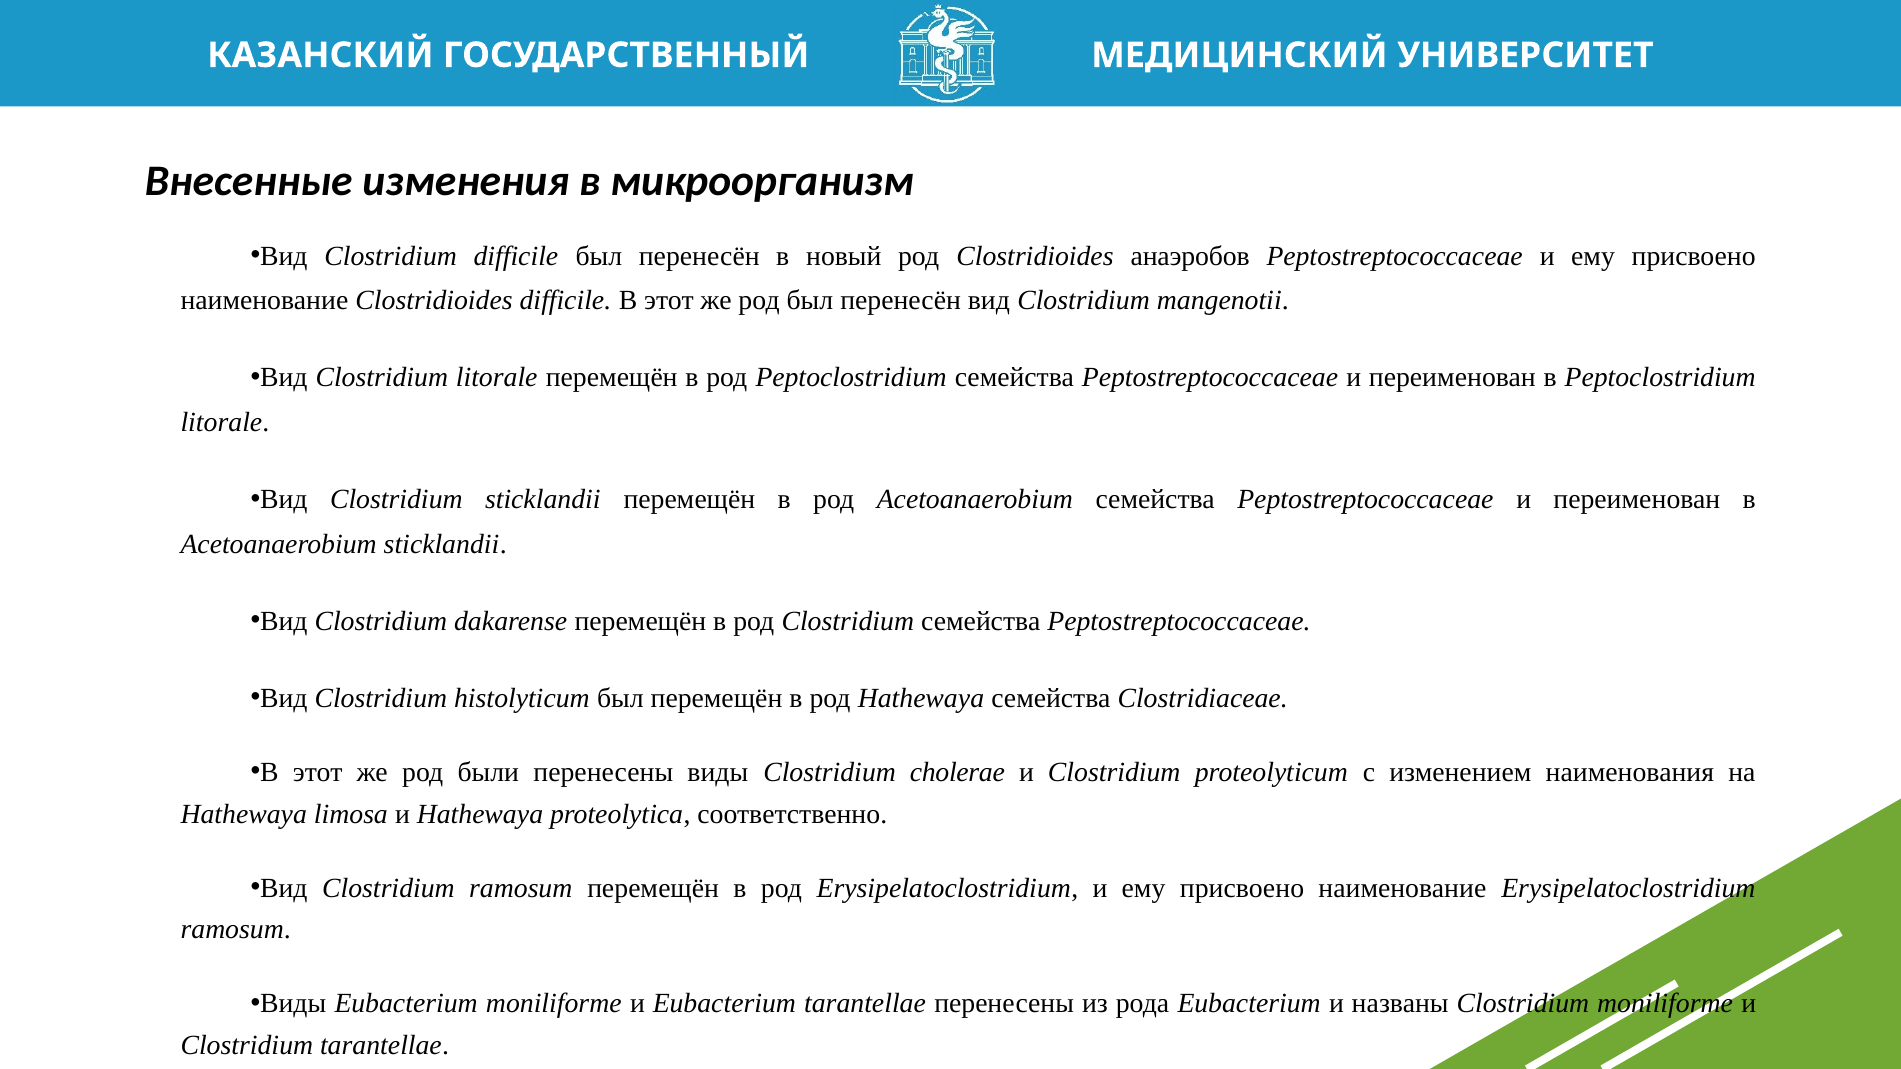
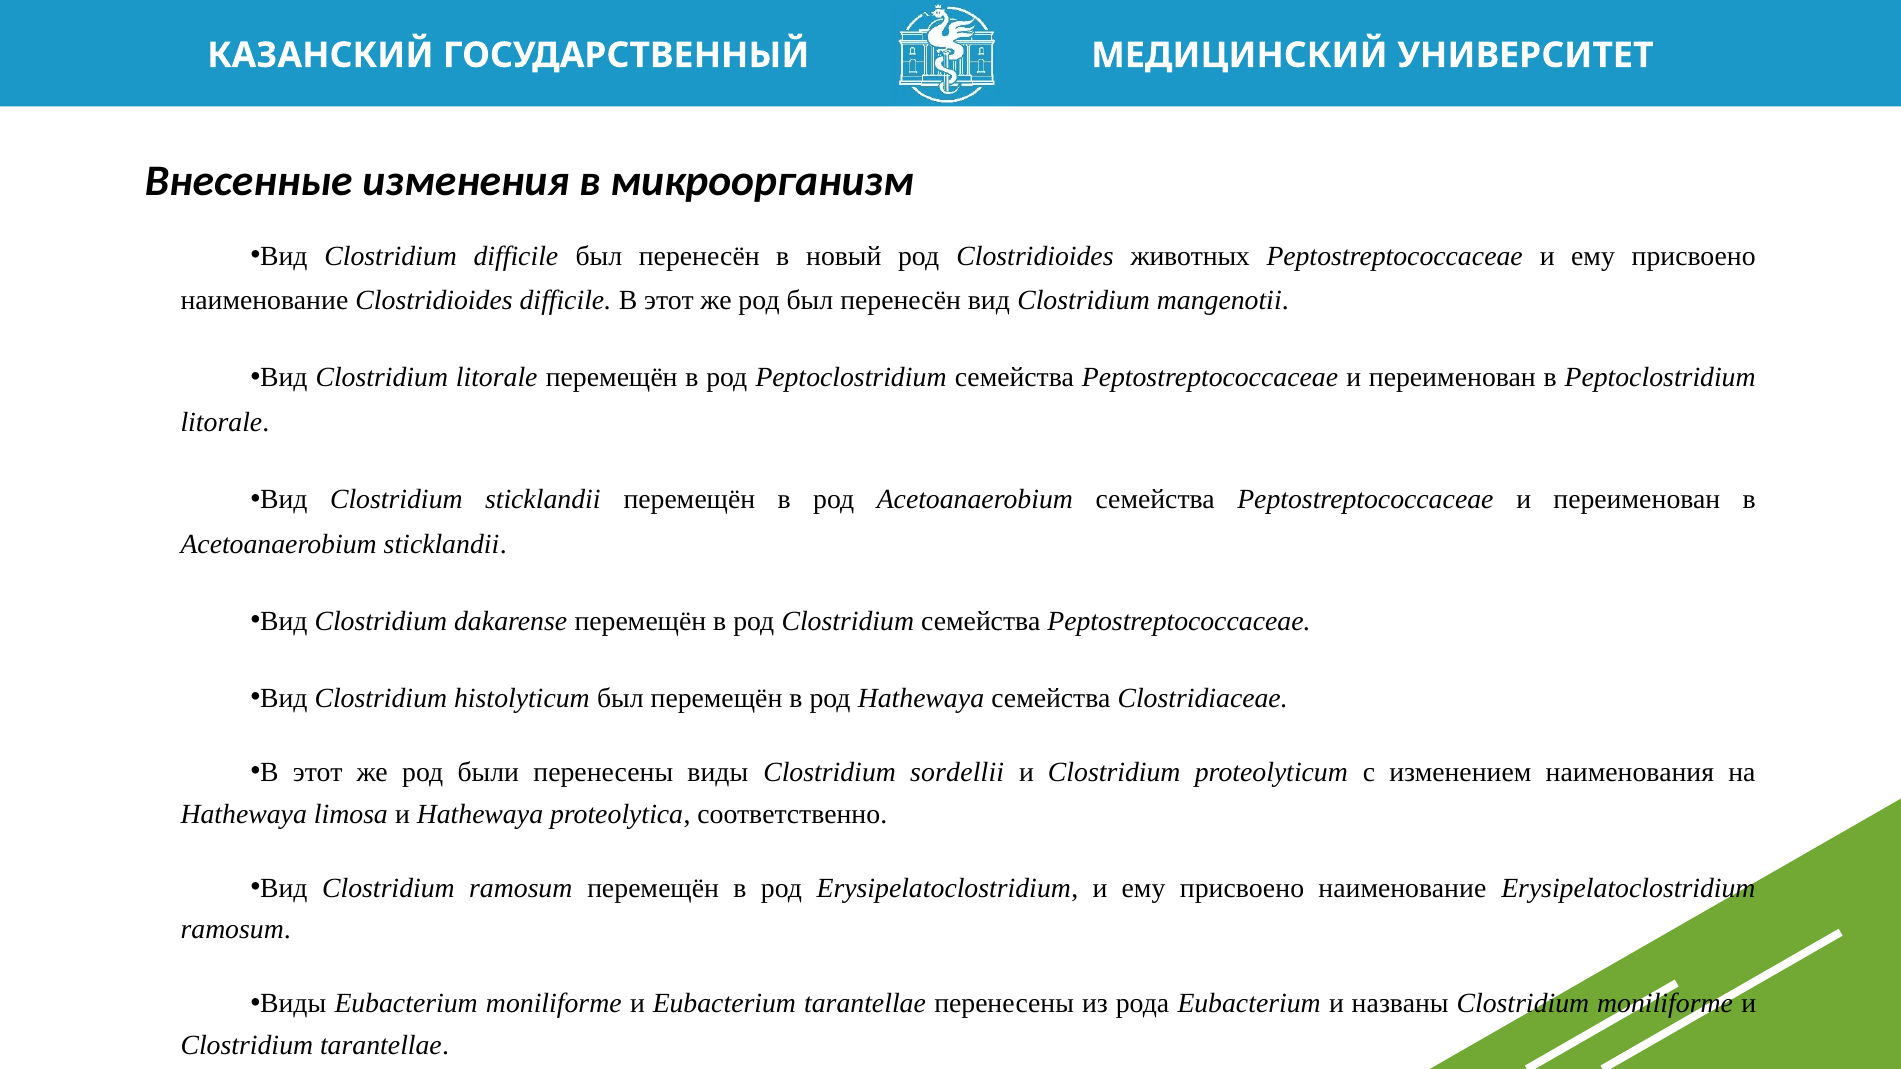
анаэробов: анаэробов -> животных
cholerae: cholerae -> sordellii
